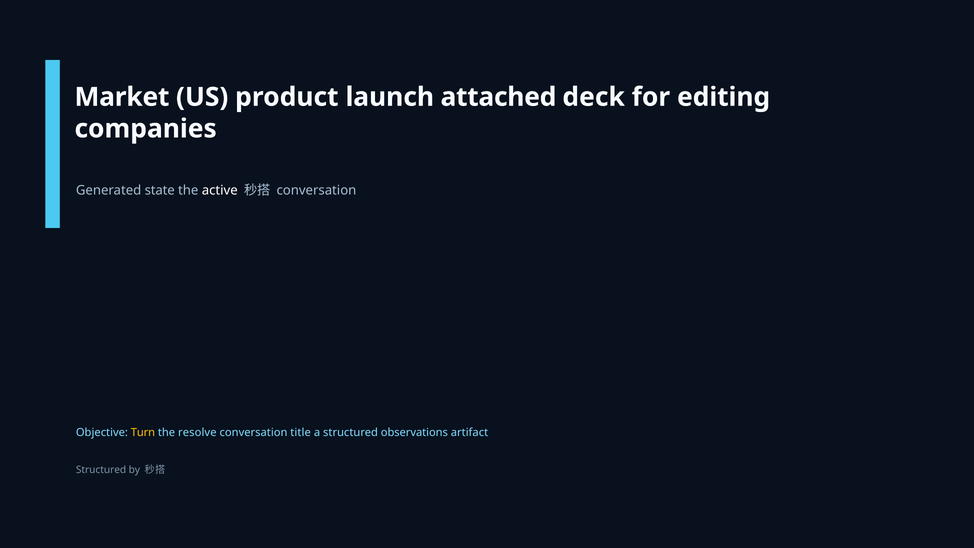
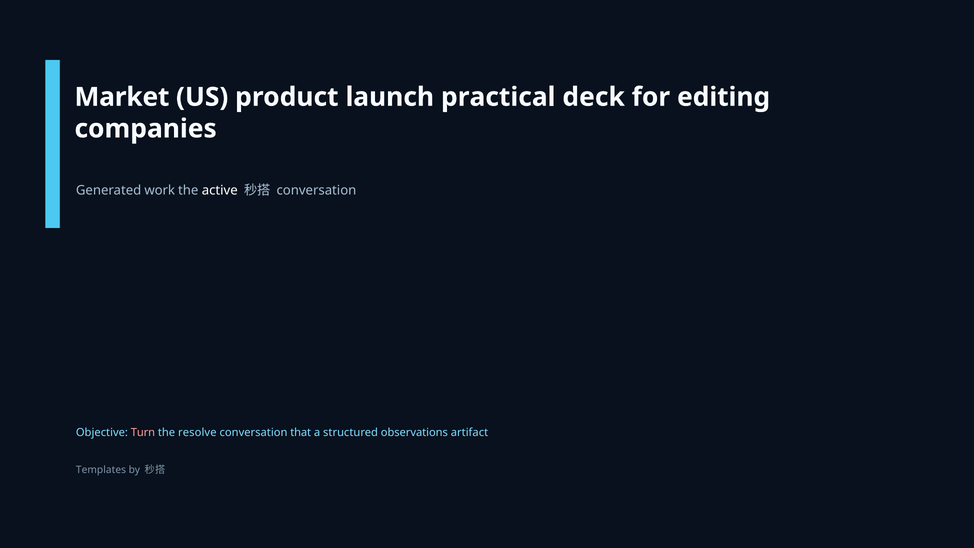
attached: attached -> practical
state: state -> work
Turn colour: yellow -> pink
title: title -> that
Structured at (101, 470): Structured -> Templates
